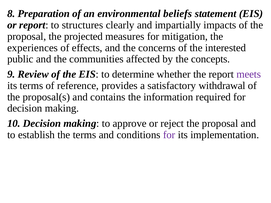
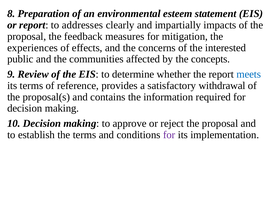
beliefs: beliefs -> esteem
structures: structures -> addresses
projected: projected -> feedback
meets colour: purple -> blue
